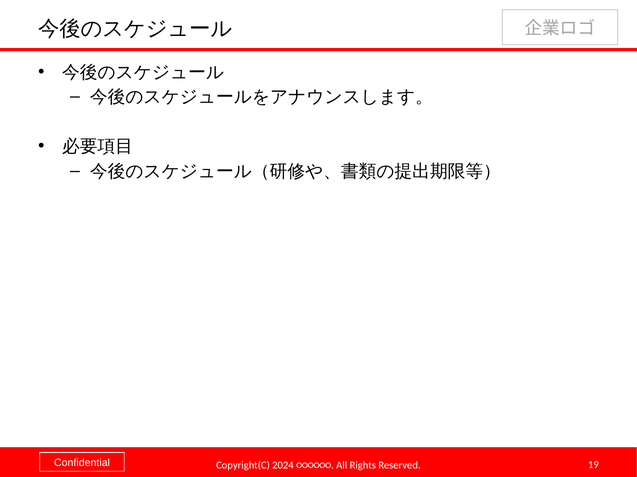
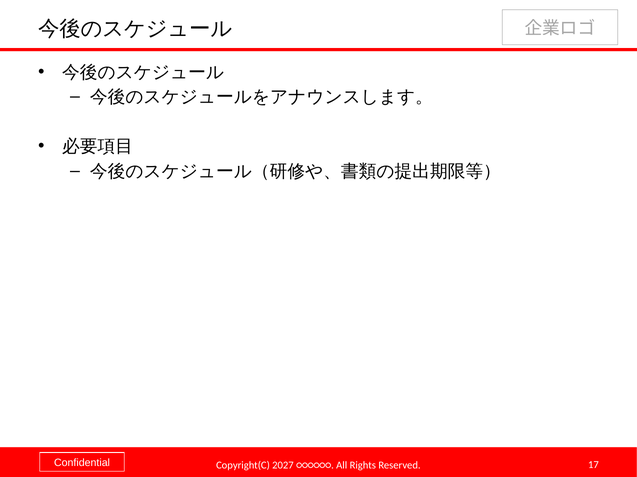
2024: 2024 -> 2027
19: 19 -> 17
